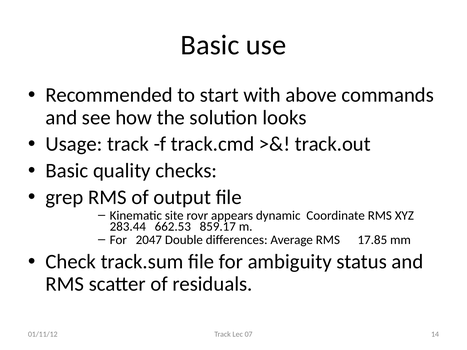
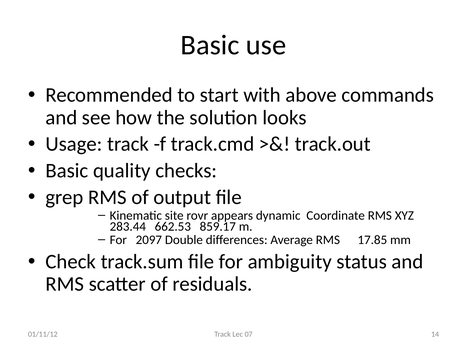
2047: 2047 -> 2097
